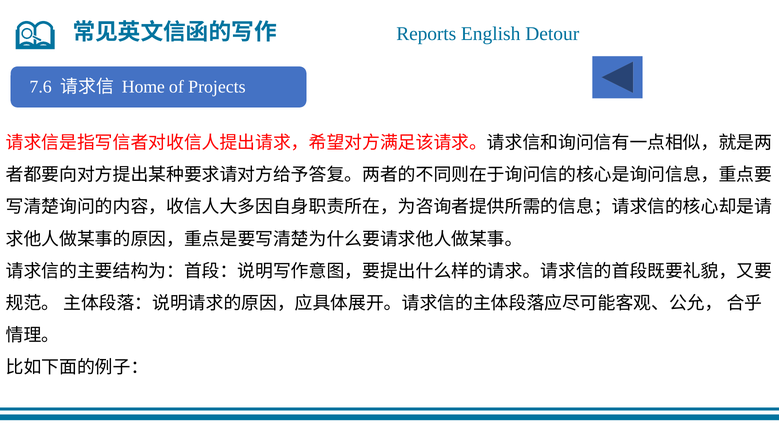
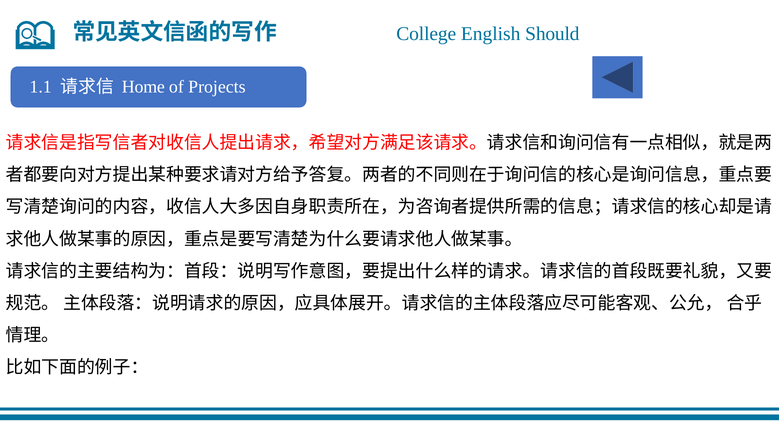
Reports: Reports -> College
Detour: Detour -> Should
7.6: 7.6 -> 1.1
